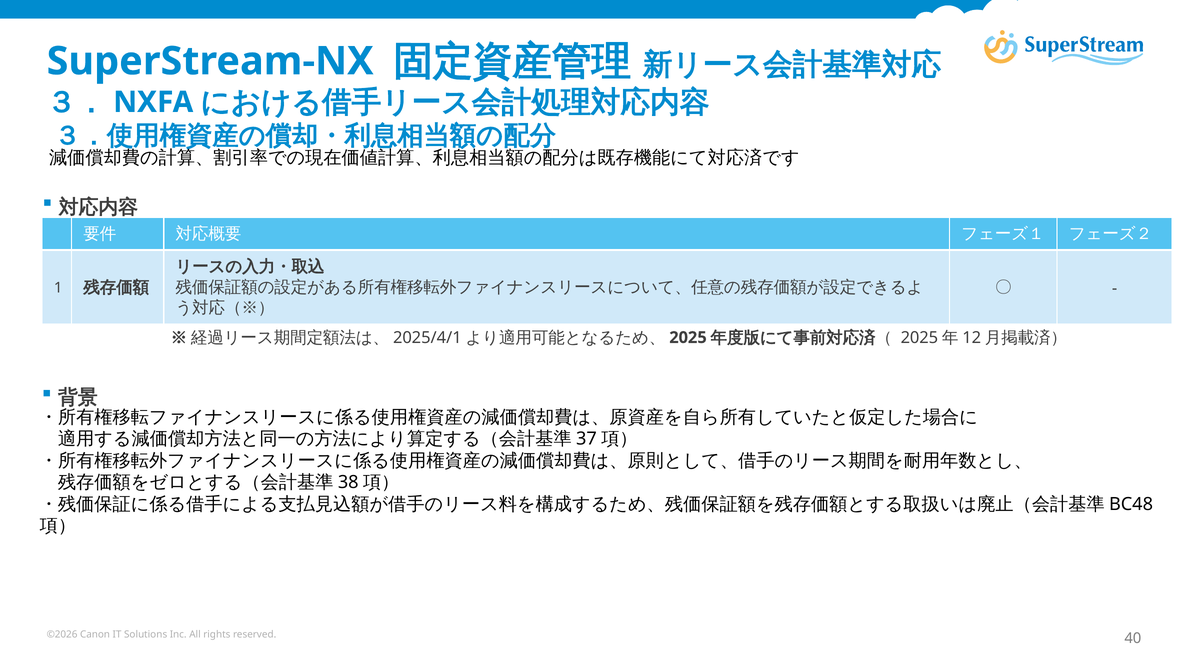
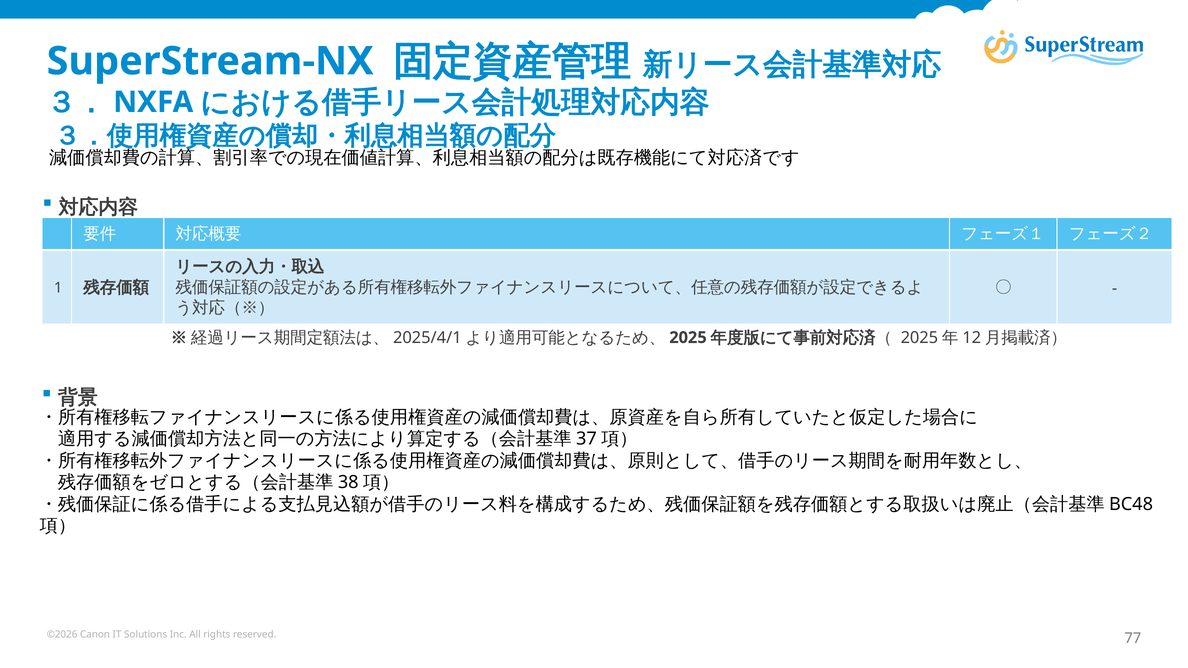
40: 40 -> 77
